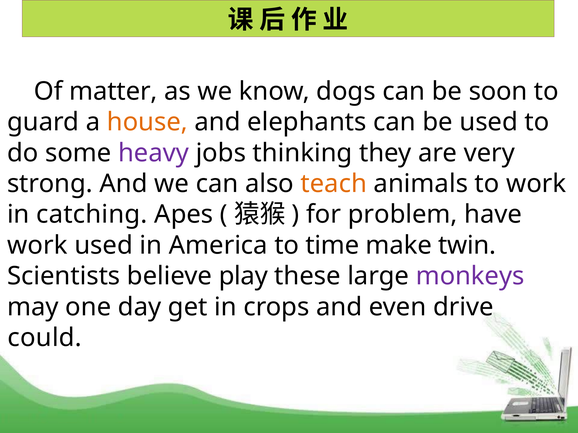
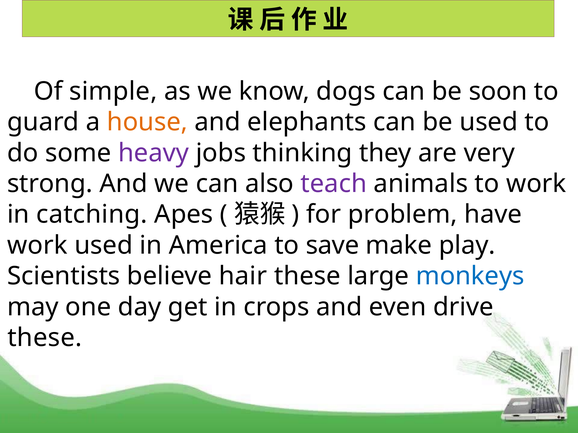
matter: matter -> simple
teach colour: orange -> purple
time: time -> save
twin: twin -> play
play: play -> hair
monkeys colour: purple -> blue
could at (45, 338): could -> these
